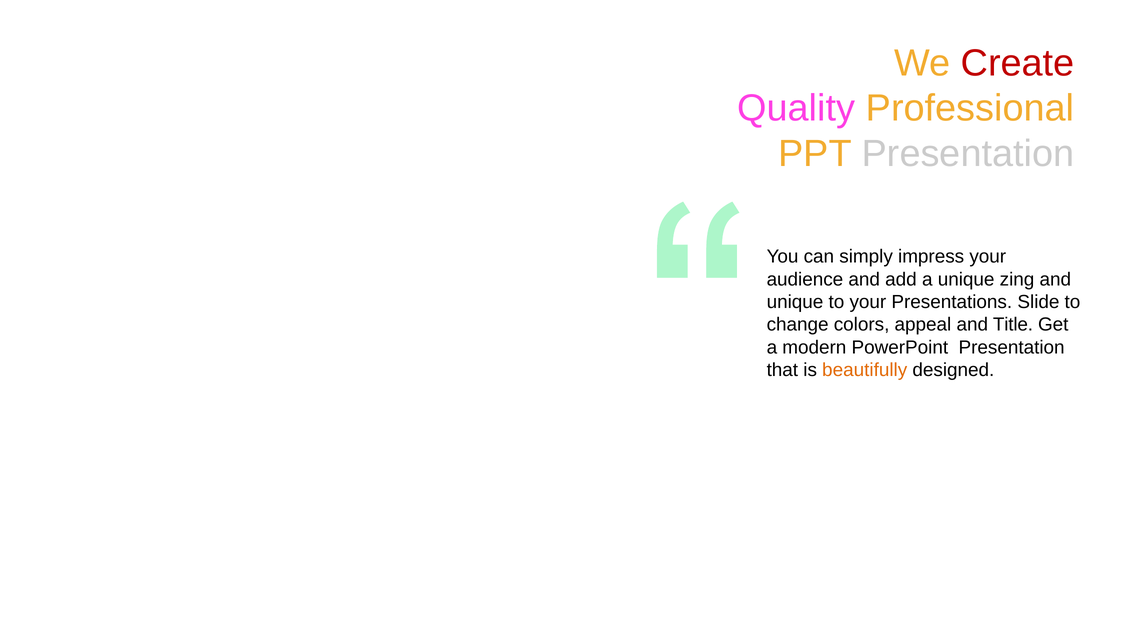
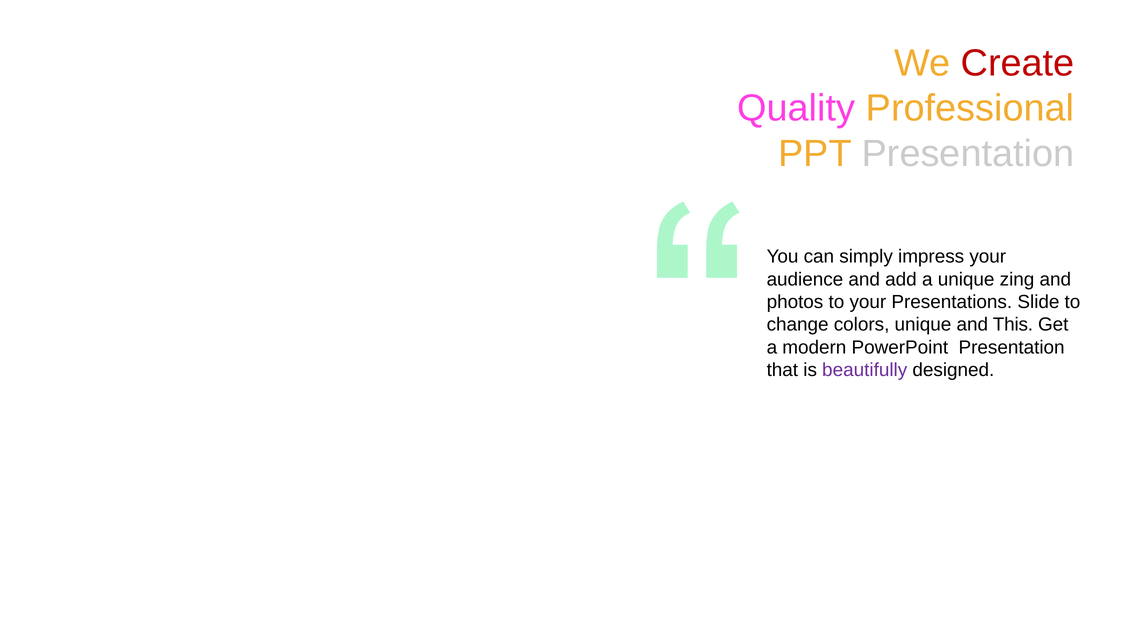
unique at (795, 302): unique -> photos
colors appeal: appeal -> unique
Title: Title -> This
beautifully colour: orange -> purple
